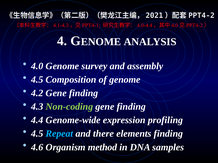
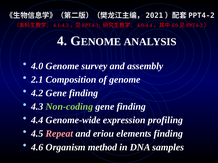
4.5 at (37, 80): 4.5 -> 2.1
Repeat colour: light blue -> pink
there: there -> eriou
